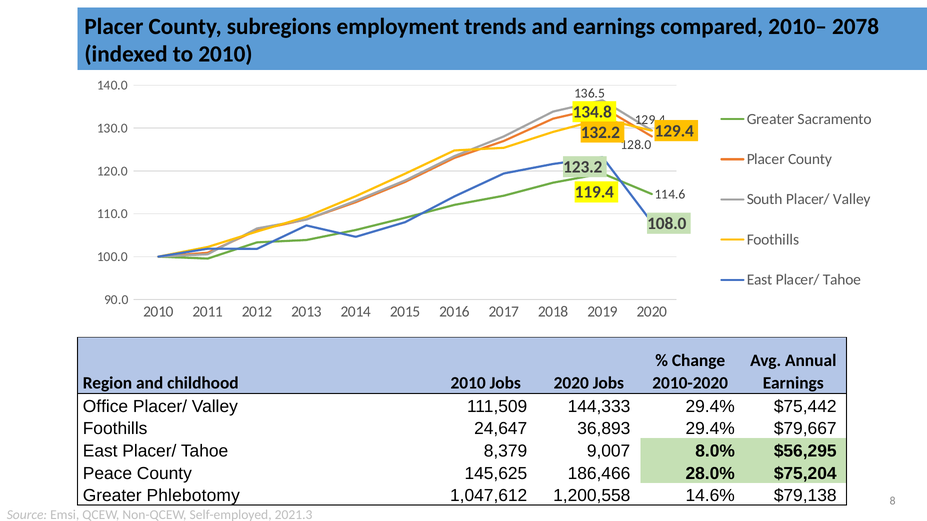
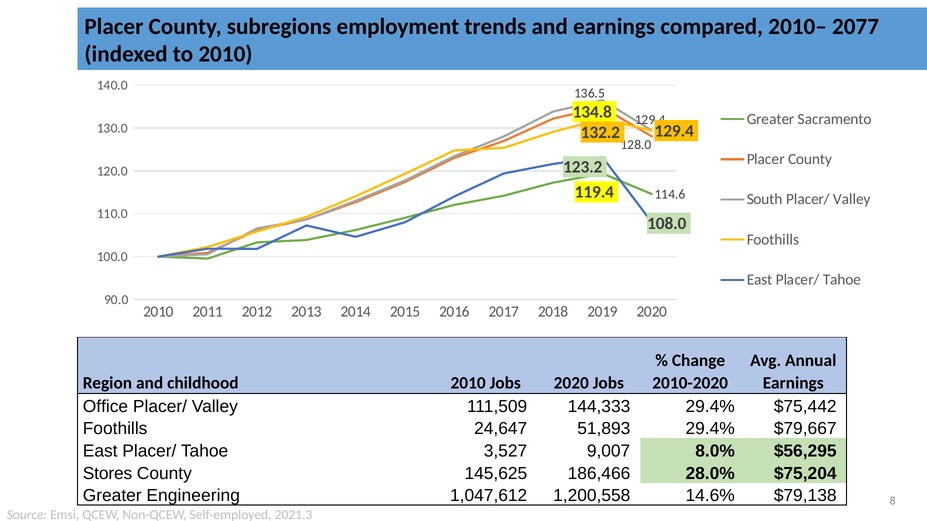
2078: 2078 -> 2077
36,893: 36,893 -> 51,893
8,379: 8,379 -> 3,527
Peace: Peace -> Stores
Phlebotomy: Phlebotomy -> Engineering
